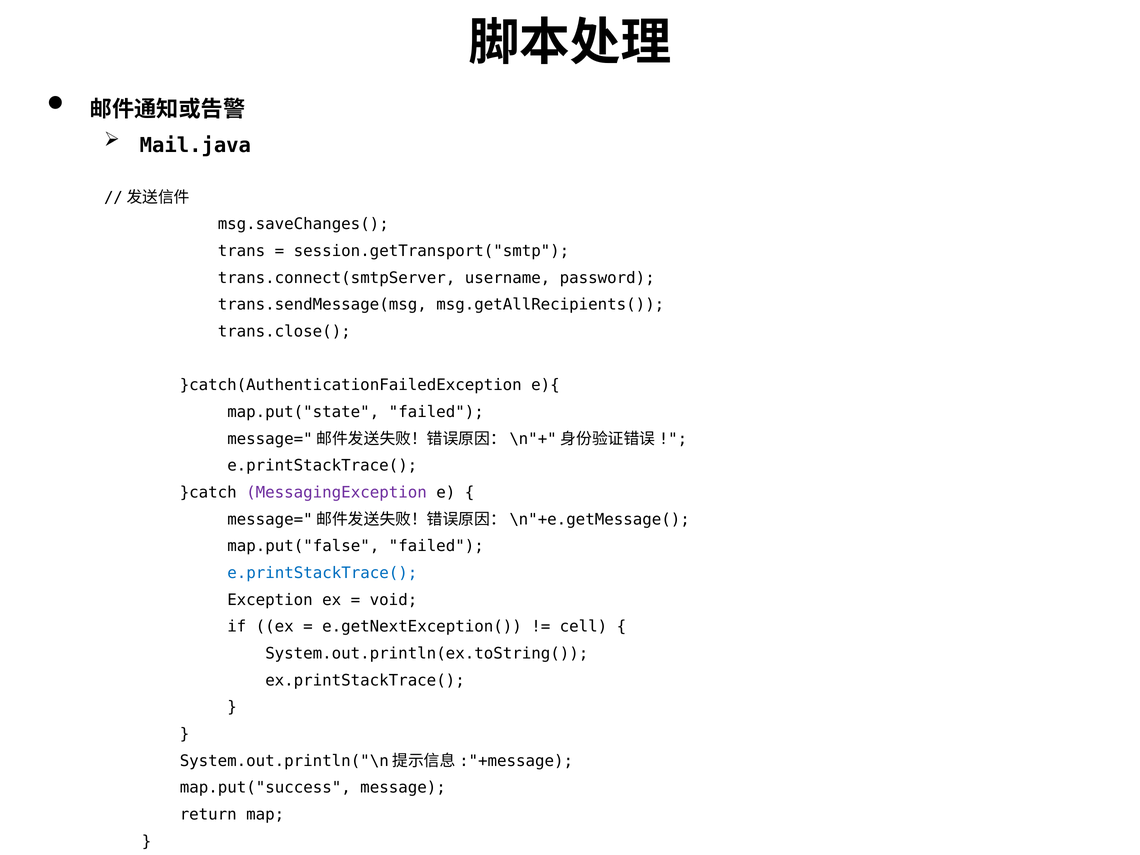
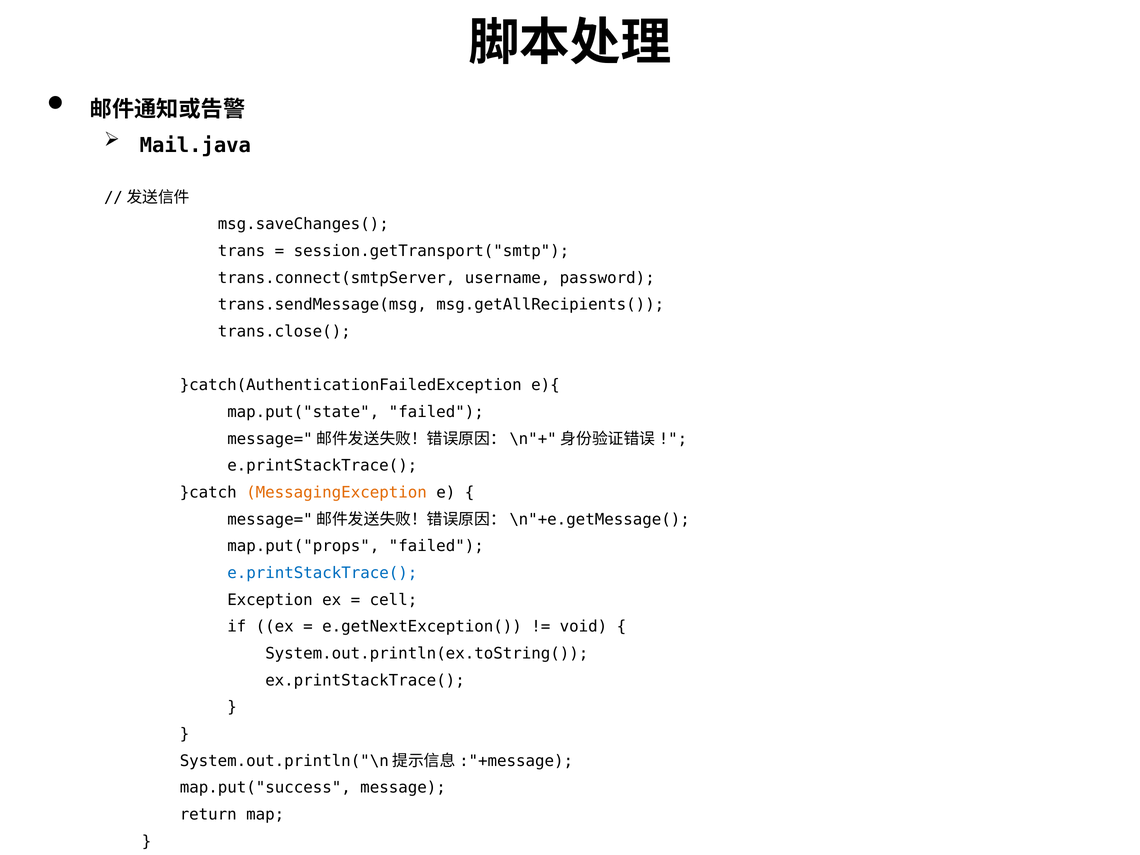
MessagingException colour: purple -> orange
map.put("false: map.put("false -> map.put("props
void: void -> cell
cell: cell -> void
